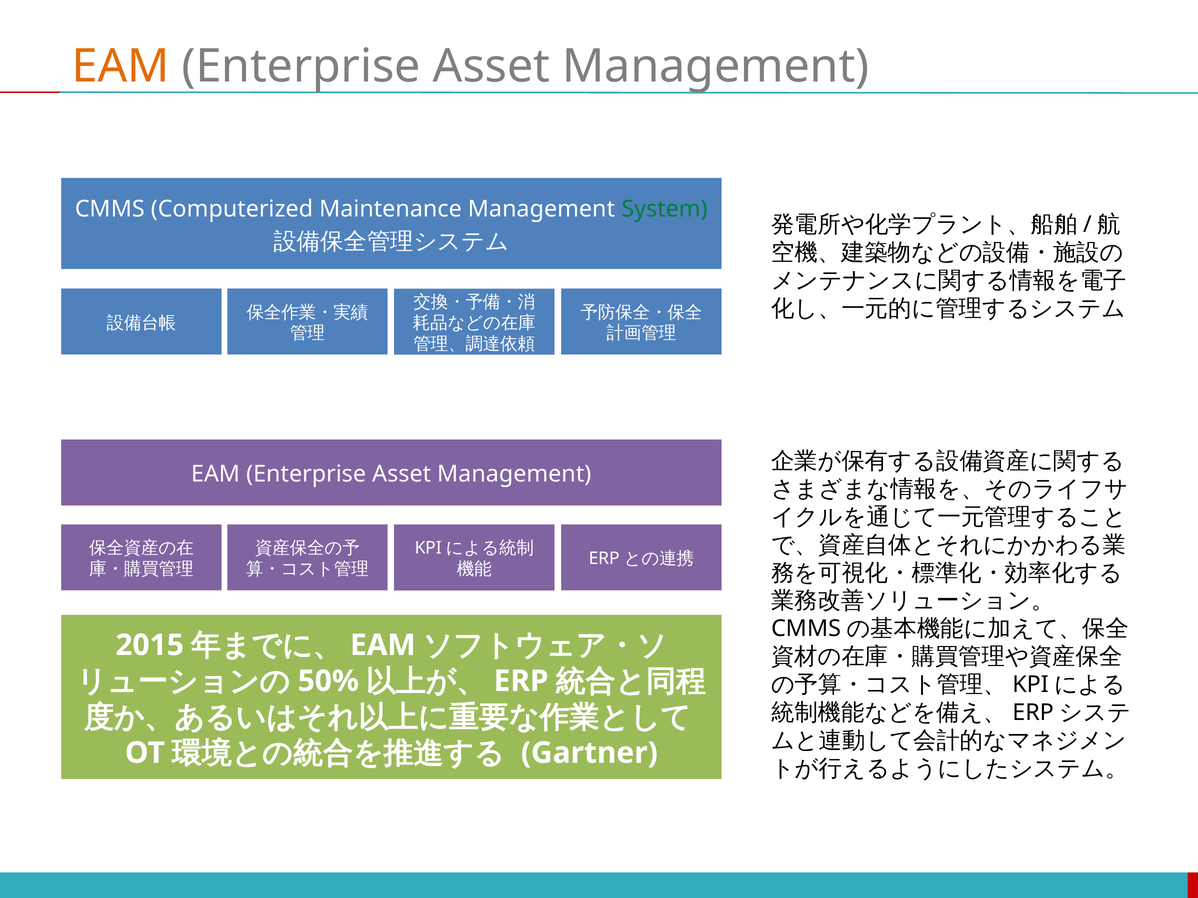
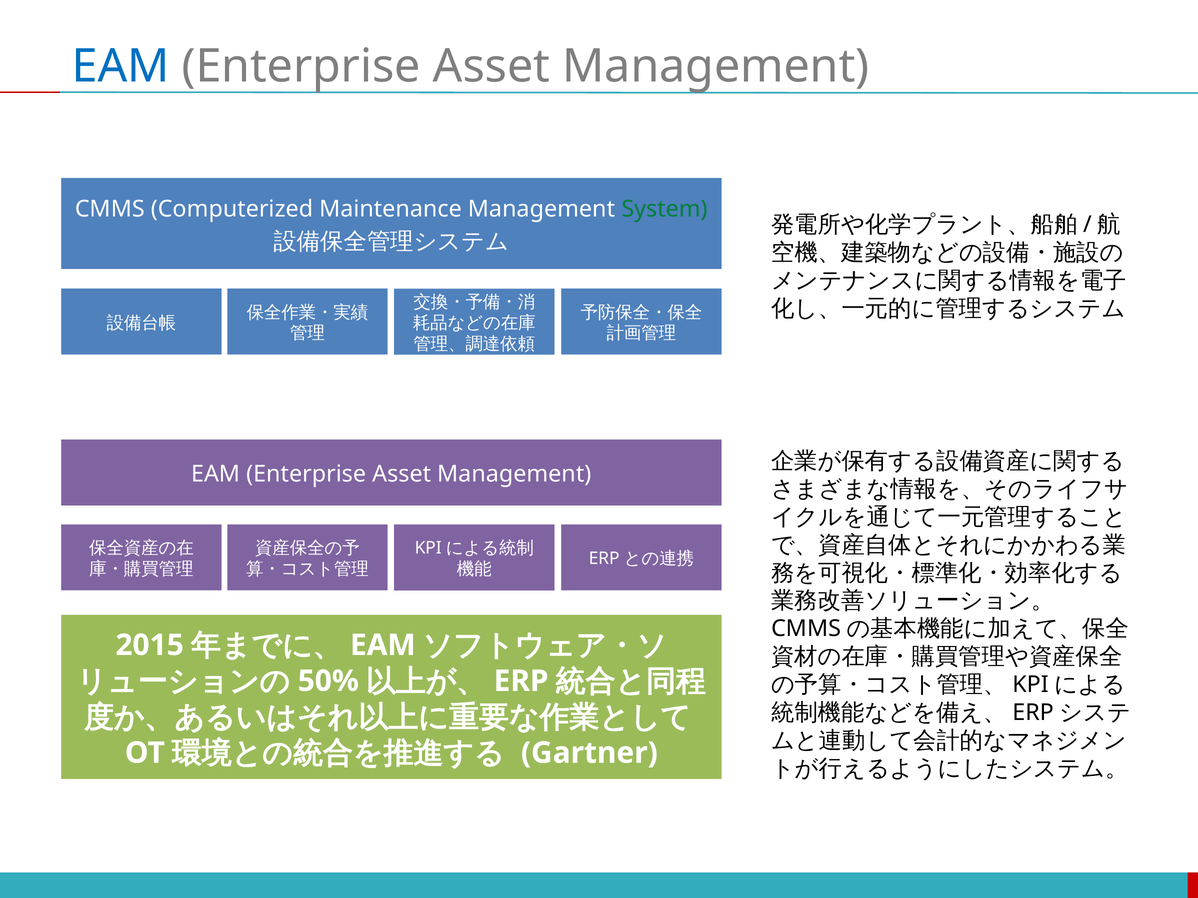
EAM at (121, 66) colour: orange -> blue
